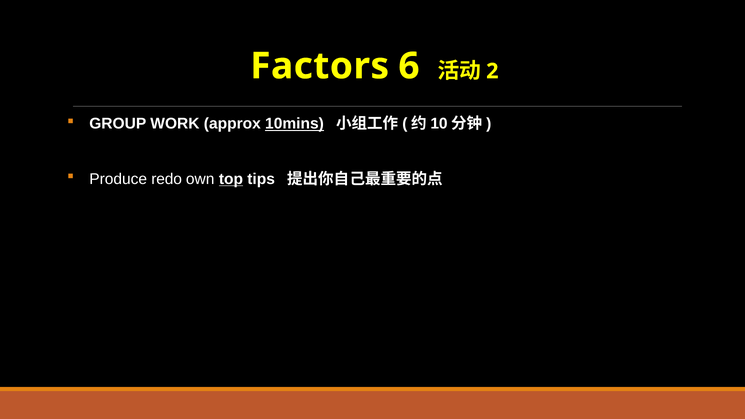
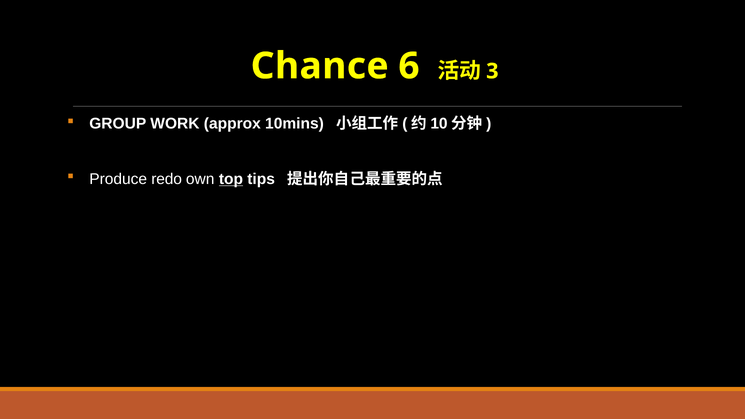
Factors: Factors -> Chance
2: 2 -> 3
10mins underline: present -> none
